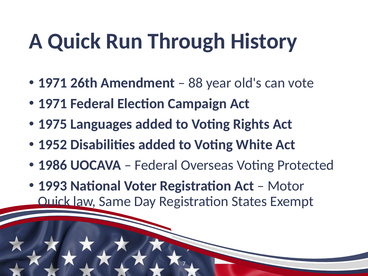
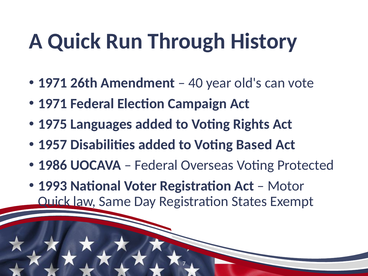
88: 88 -> 40
1952: 1952 -> 1957
White: White -> Based
